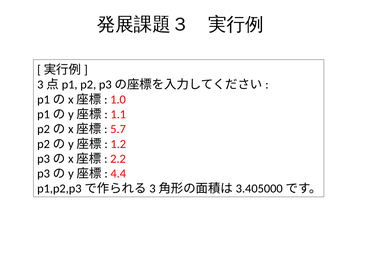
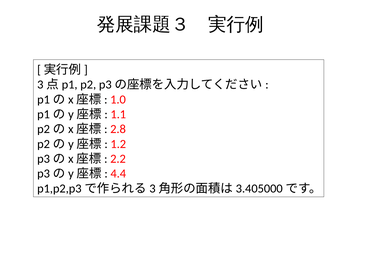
5.7: 5.7 -> 2.8
